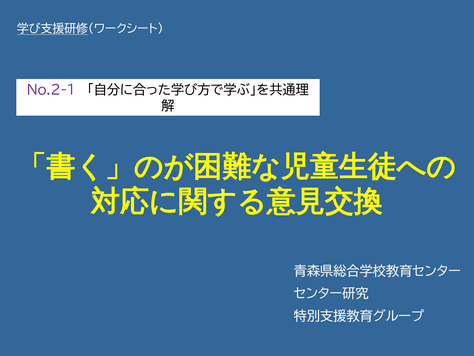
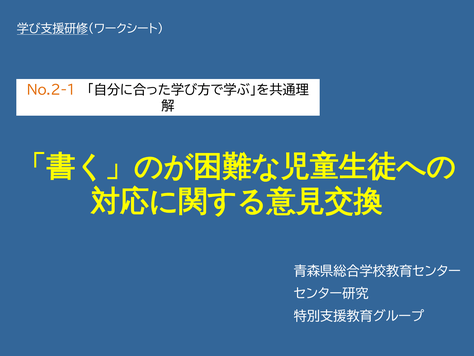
No.2-1 colour: purple -> orange
